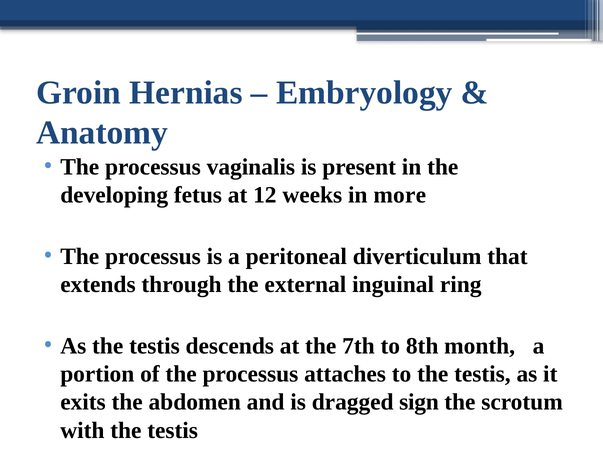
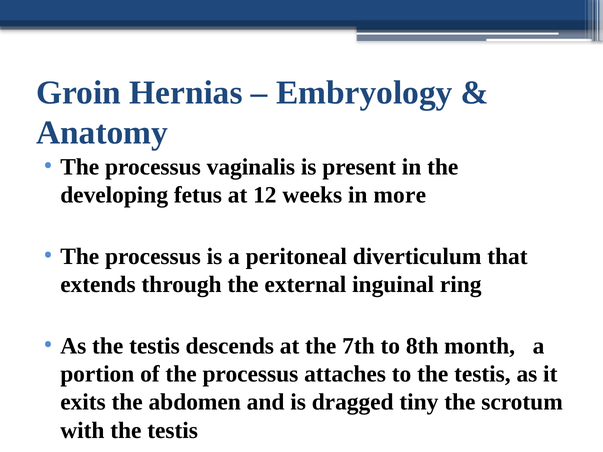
sign: sign -> tiny
